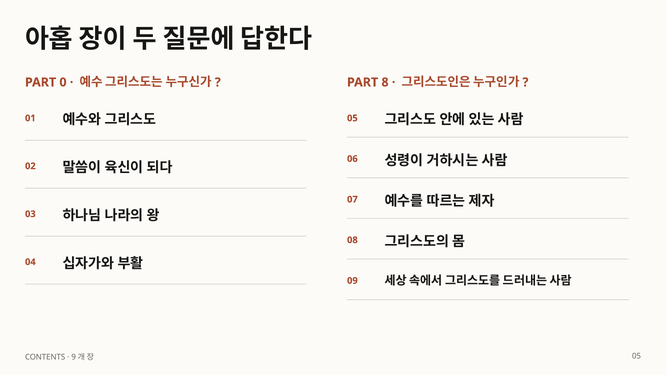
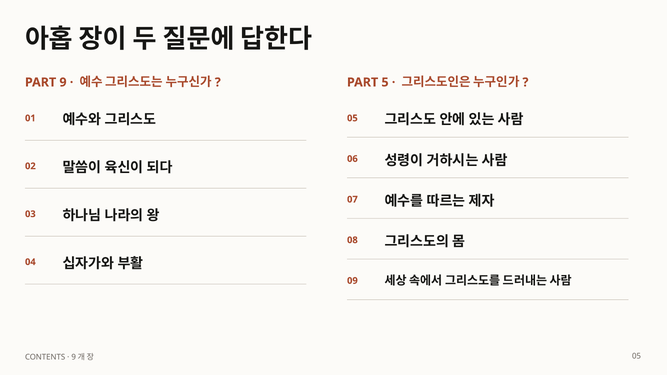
0: 0 -> 9
8: 8 -> 5
